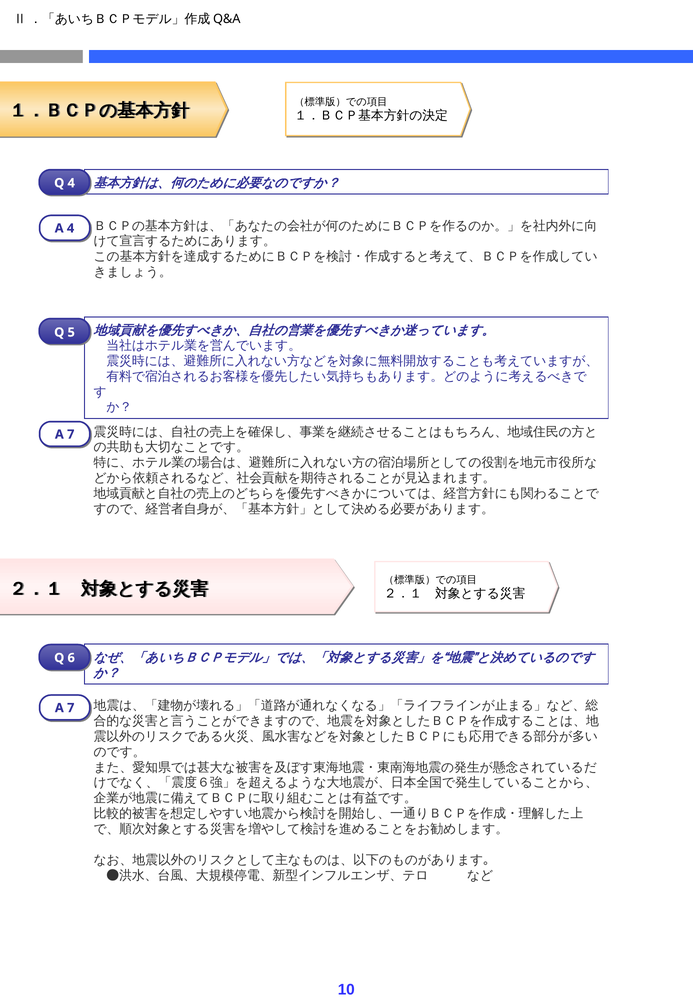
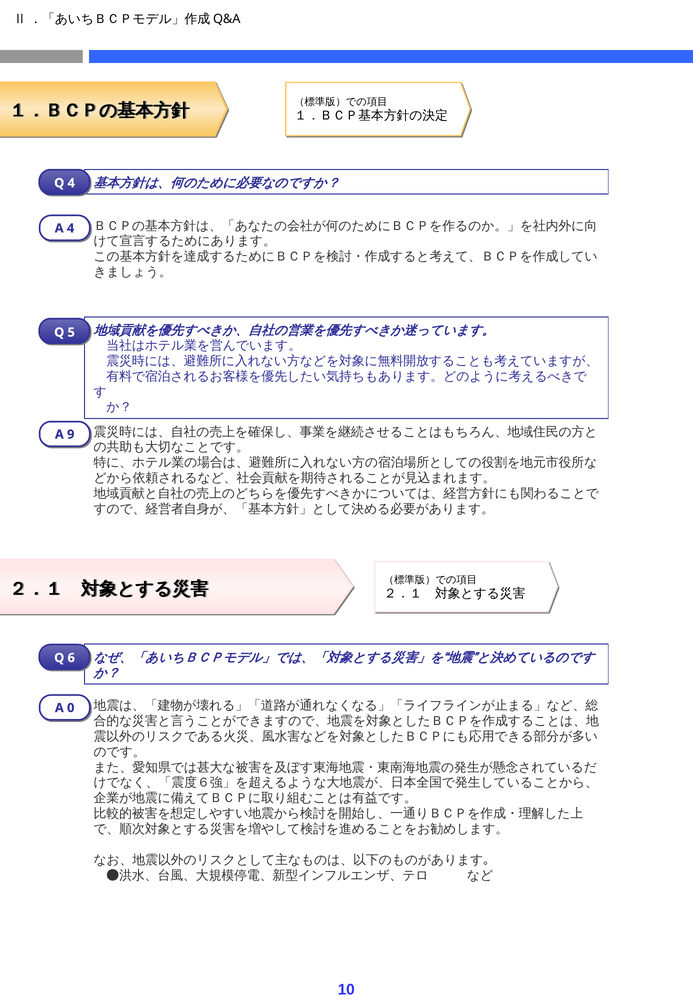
7 at (71, 434): 7 -> 9
7 at (71, 708): 7 -> 0
